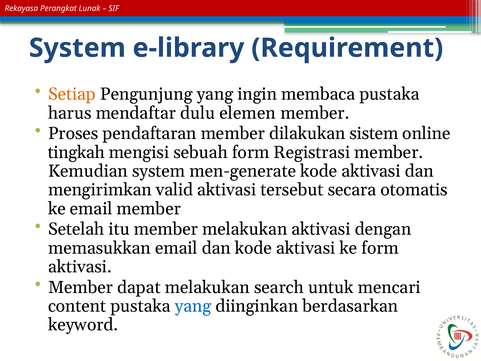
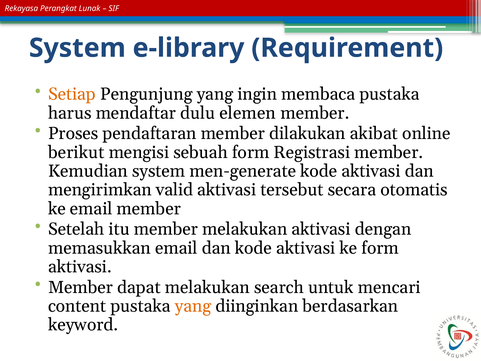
sistem: sistem -> akibat
tingkah: tingkah -> berikut
yang at (193, 306) colour: blue -> orange
